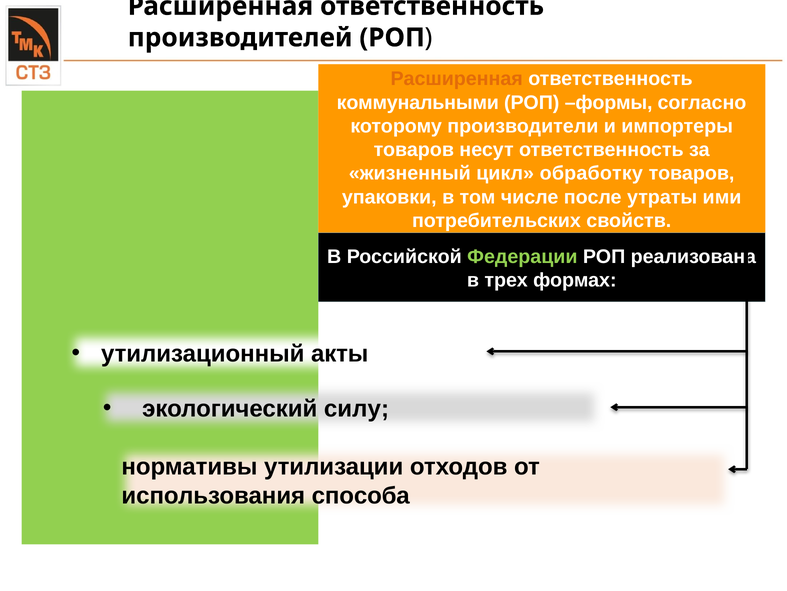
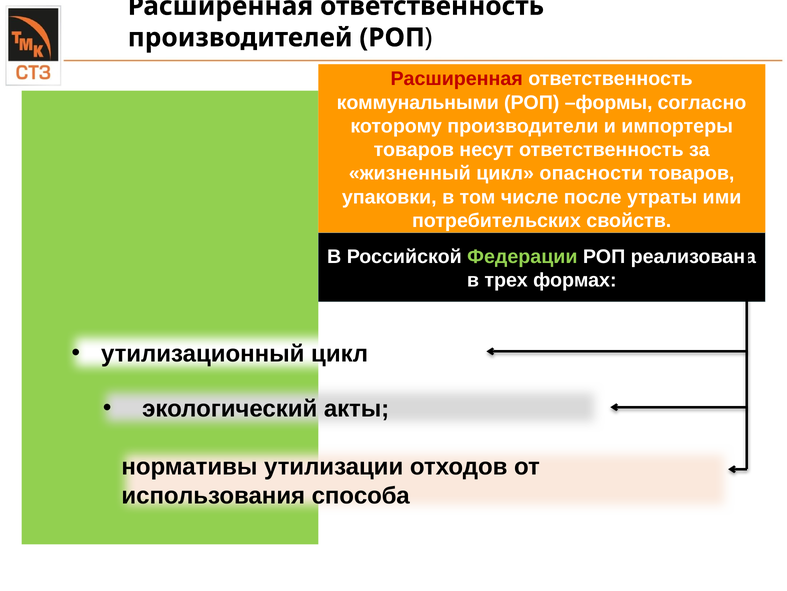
Расширенная at (457, 79) colour: orange -> red
обработку: обработку -> опасности
утилизационный акты: акты -> цикл
силу: силу -> акты
